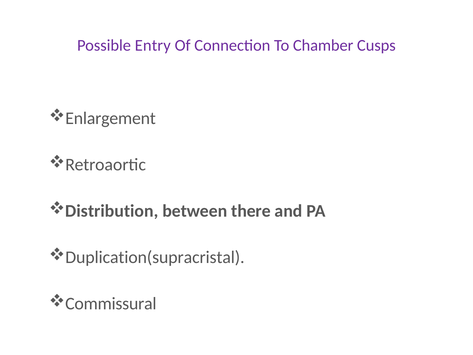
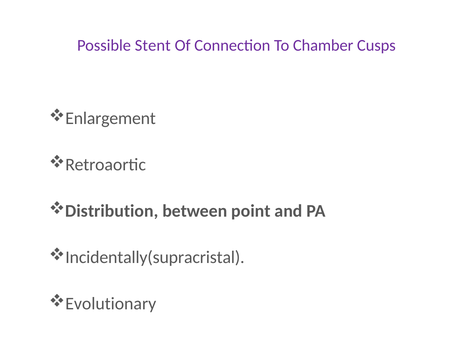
Entry: Entry -> Stent
there: there -> point
Duplication(supracristal: Duplication(supracristal -> Incidentally(supracristal
Commissural: Commissural -> Evolutionary
